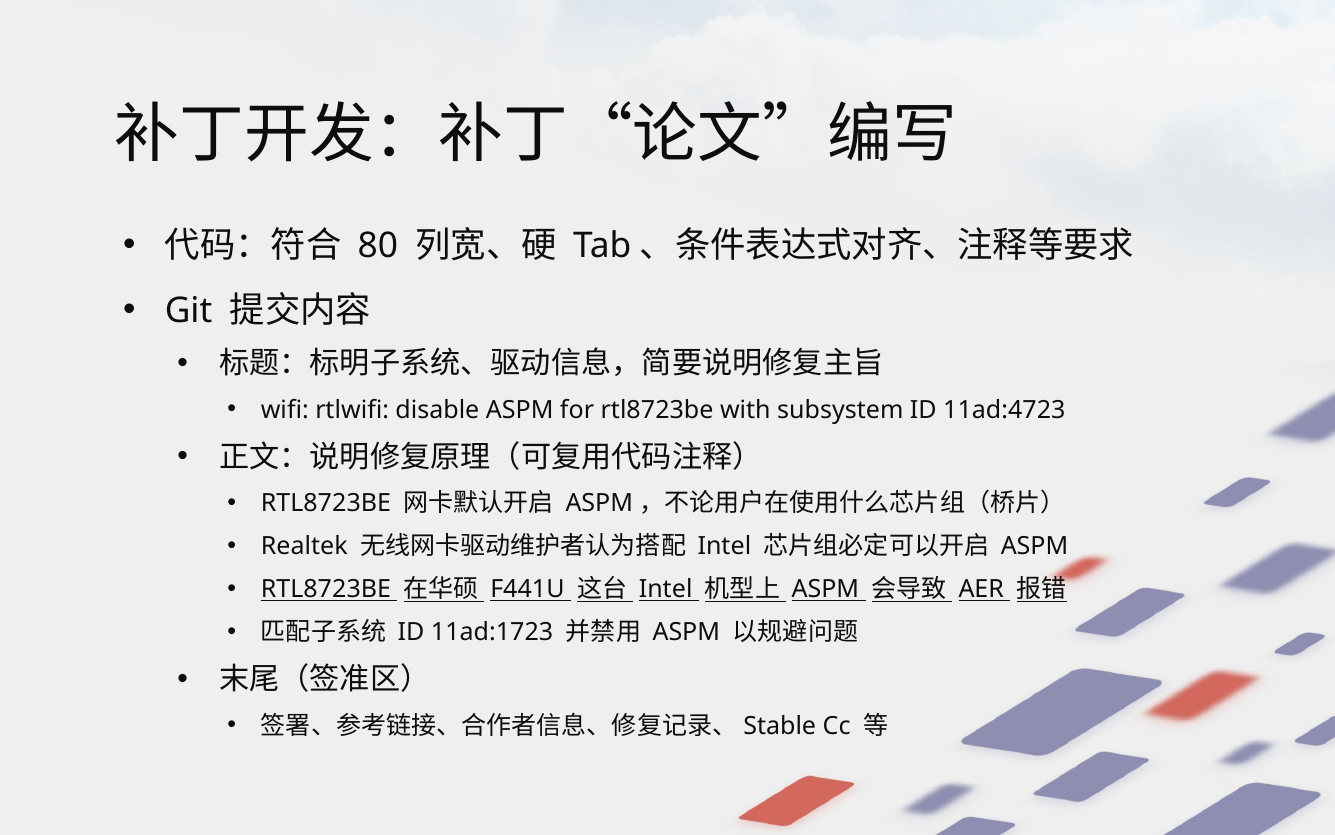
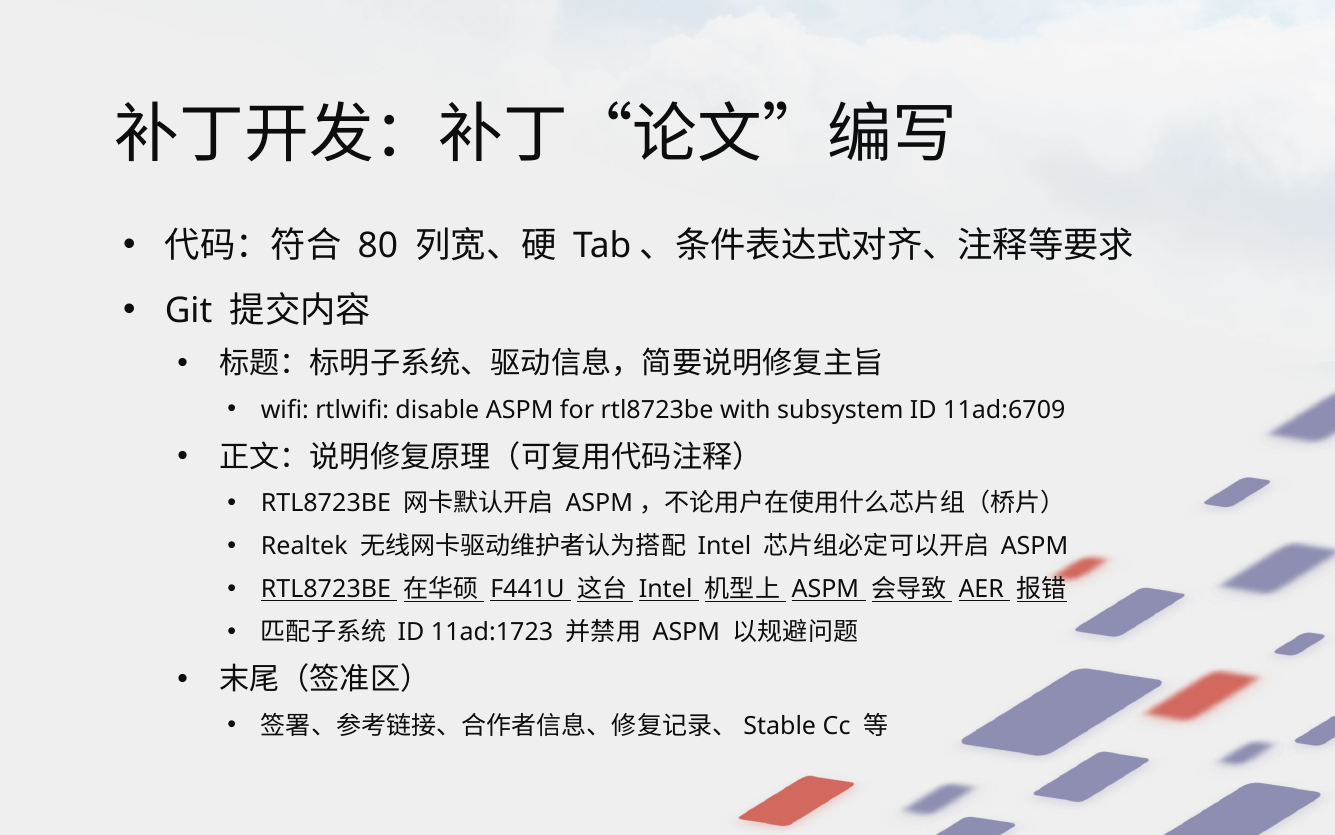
11ad:4723: 11ad:4723 -> 11ad:6709
